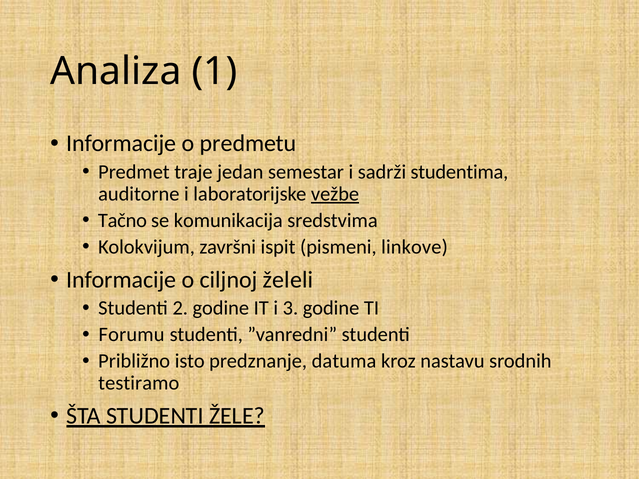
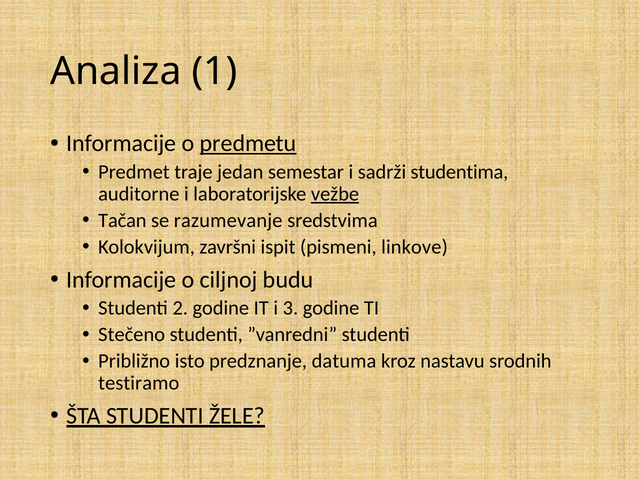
predmetu underline: none -> present
Tačno: Tačno -> Tačan
komunikacija: komunikacija -> razumevanje
želeli: želeli -> budu
Forumu: Forumu -> Stečeno
